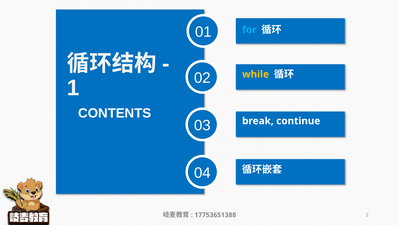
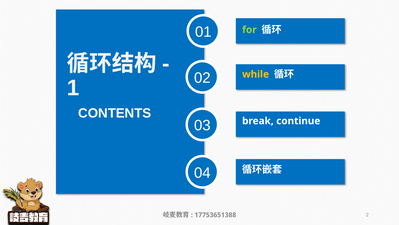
for colour: light blue -> light green
